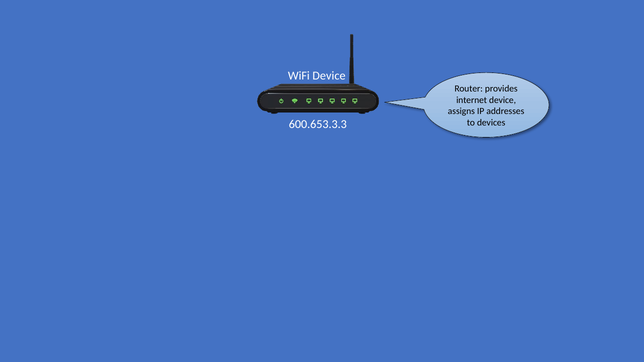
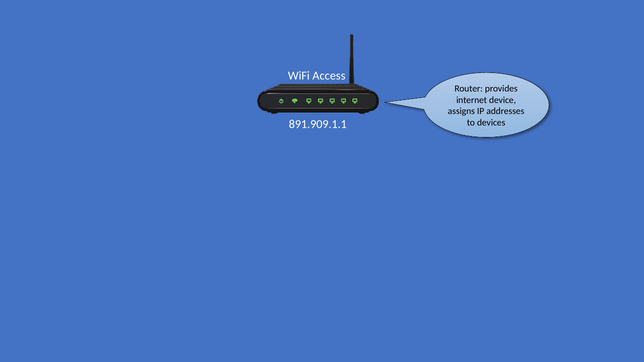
WiFi Device: Device -> Access
600.653.3.3: 600.653.3.3 -> 891.909.1.1
